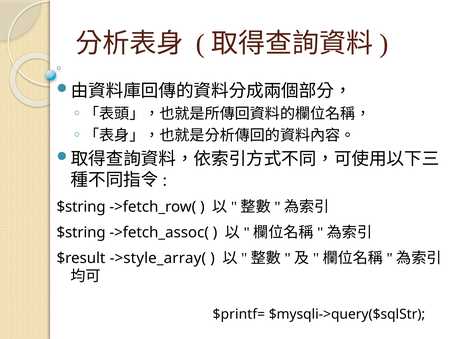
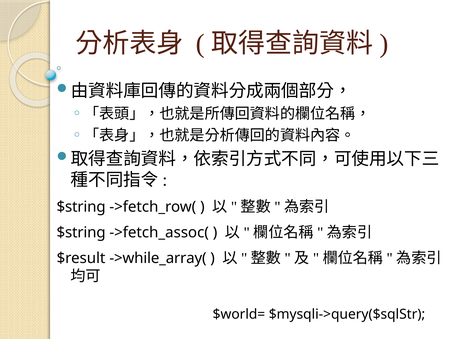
->style_array(: ->style_array( -> ->while_array(
$printf=: $printf= -> $world=
